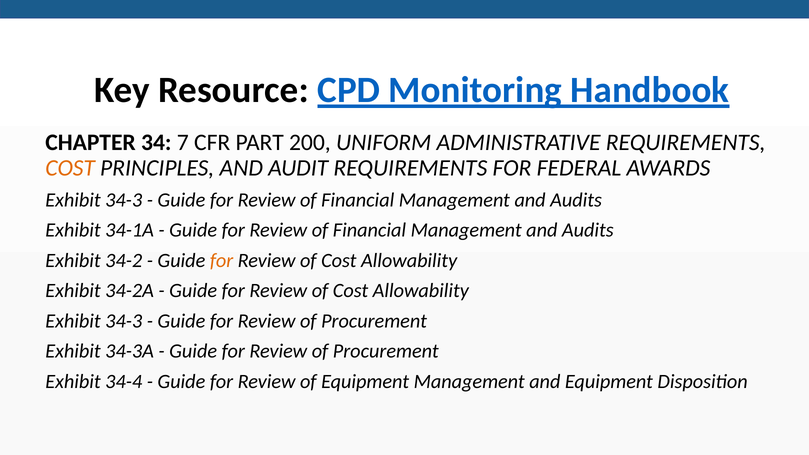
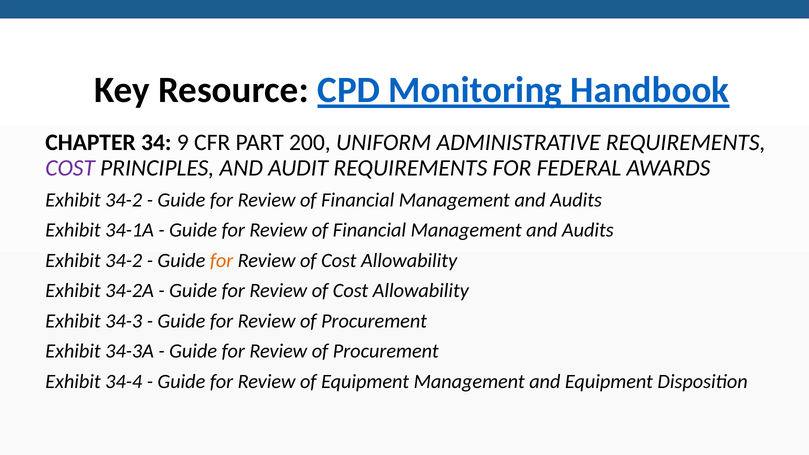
7: 7 -> 9
COST at (70, 168) colour: orange -> purple
34-3 at (124, 200): 34-3 -> 34-2
